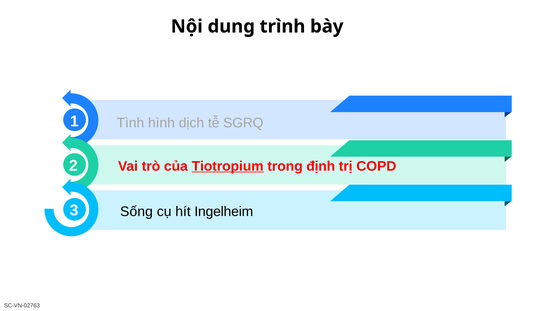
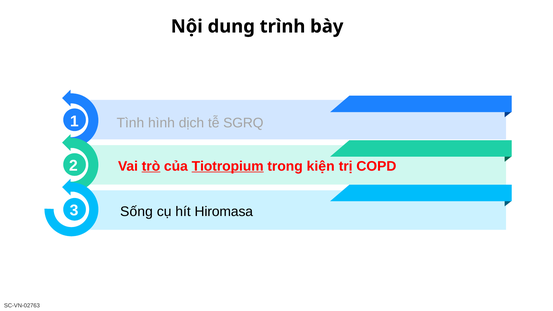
trò underline: none -> present
định: định -> kiện
Ingelheim: Ingelheim -> Hiromasa
